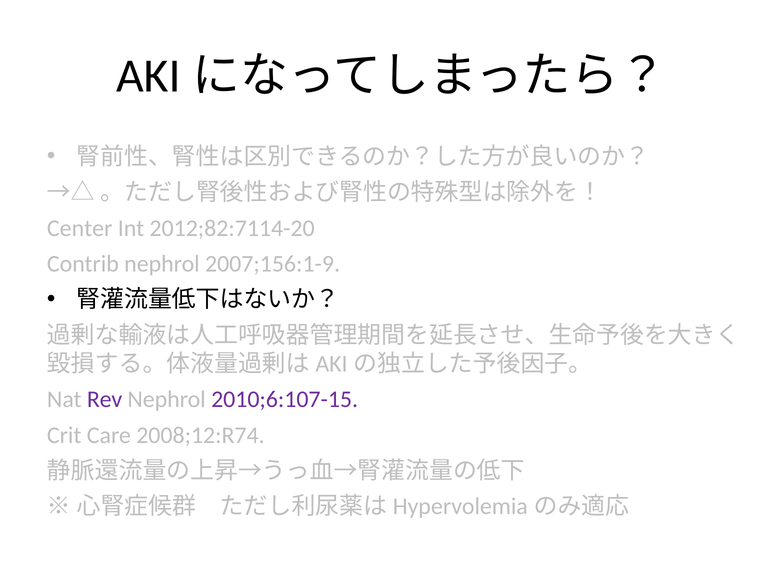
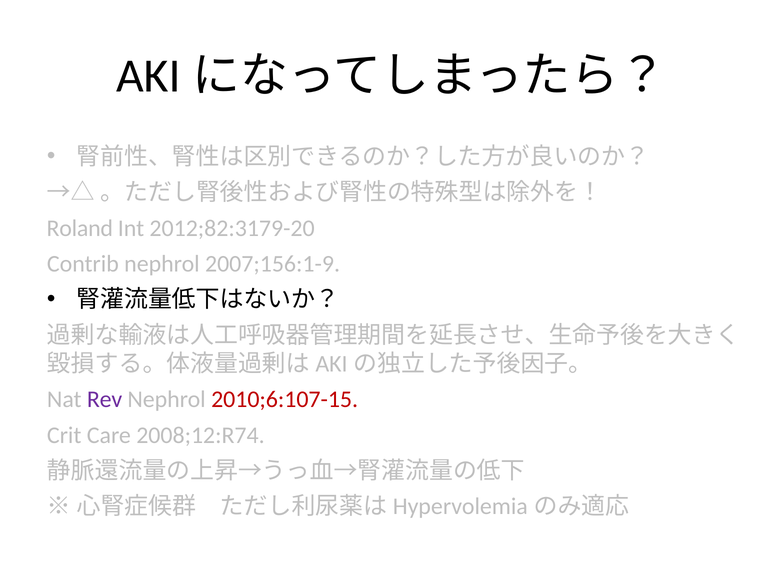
Center: Center -> Roland
2012;82:7114-20: 2012;82:7114-20 -> 2012;82:3179-20
2010;6:107-15 colour: purple -> red
